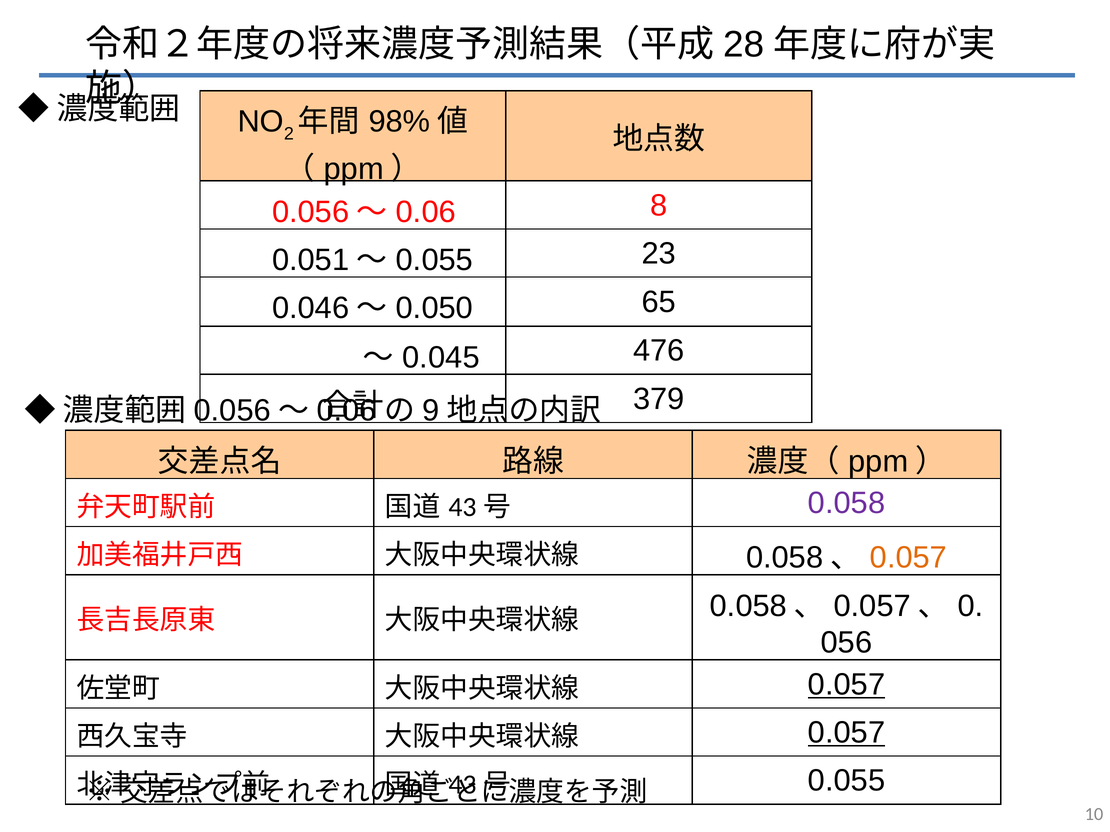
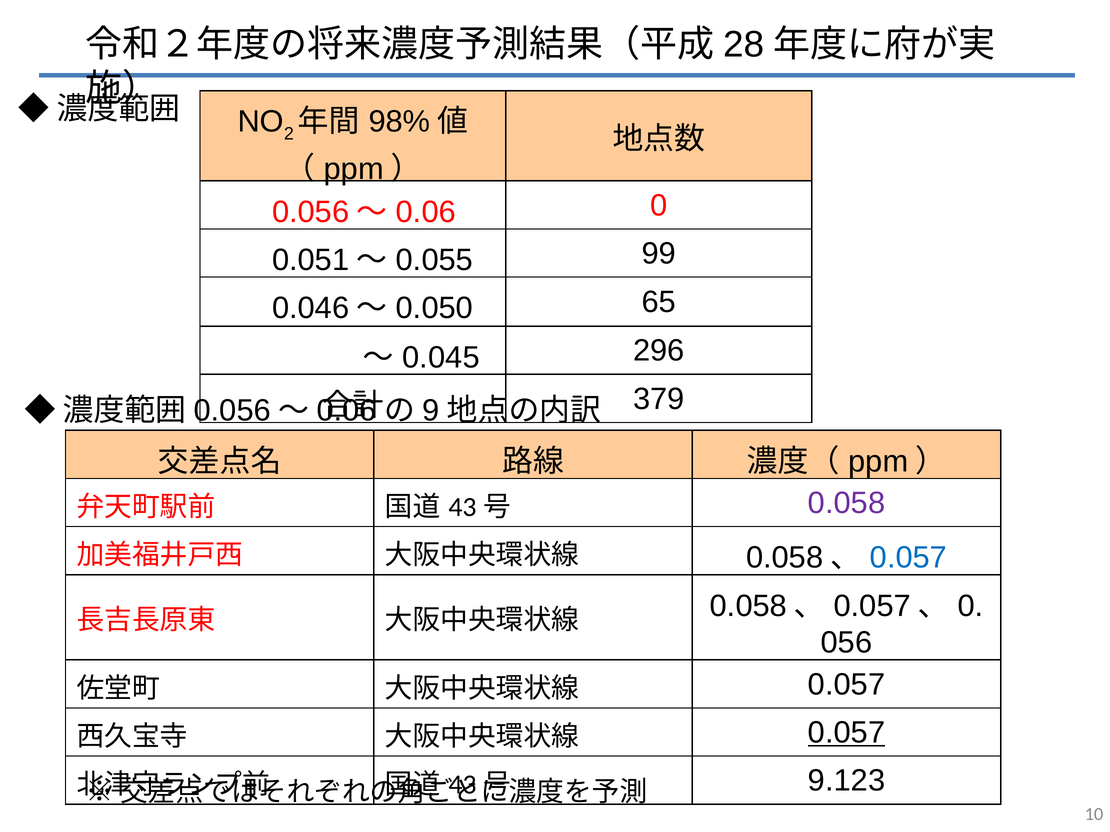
8 at (659, 206): 8 -> 0
23: 23 -> 99
476: 476 -> 296
0.057 at (909, 558) colour: orange -> blue
0.057 at (847, 685) underline: present -> none
0.055 at (847, 781): 0.055 -> 9.123
